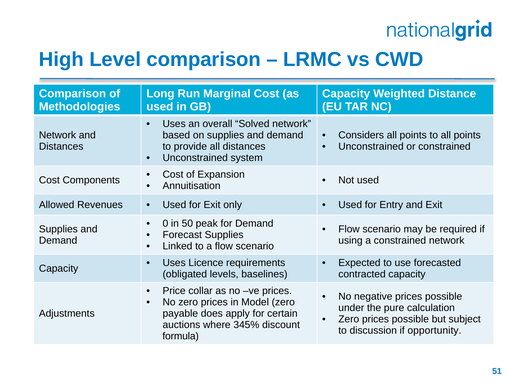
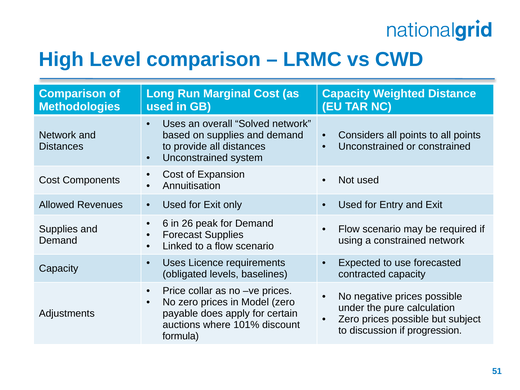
0: 0 -> 6
50: 50 -> 26
345%: 345% -> 101%
opportunity: opportunity -> progression
